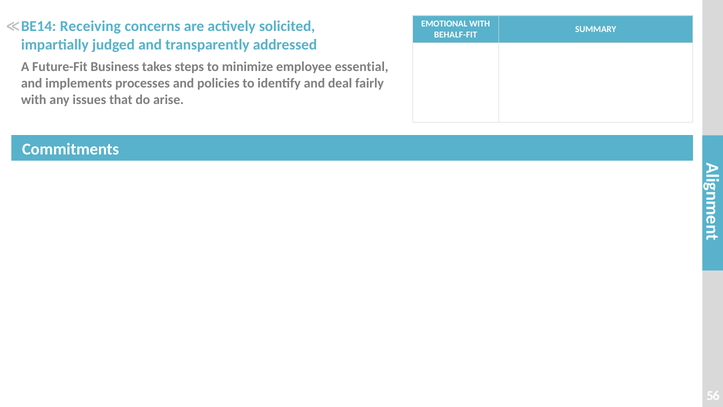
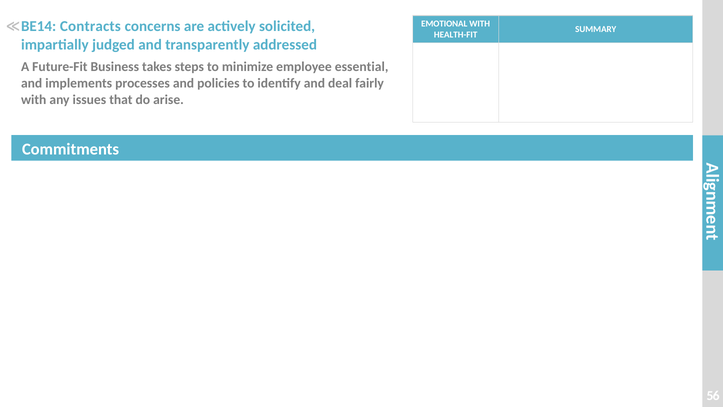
Receiving: Receiving -> Contracts
BEHALF-FIT: BEHALF-FIT -> HEALTH-FIT
